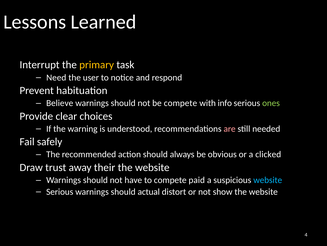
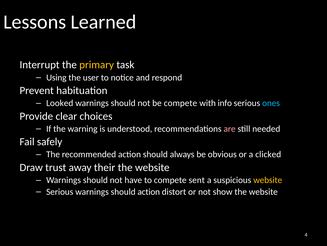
Need: Need -> Using
Believe: Believe -> Looked
ones colour: light green -> light blue
paid: paid -> sent
website at (268, 180) colour: light blue -> yellow
should actual: actual -> action
